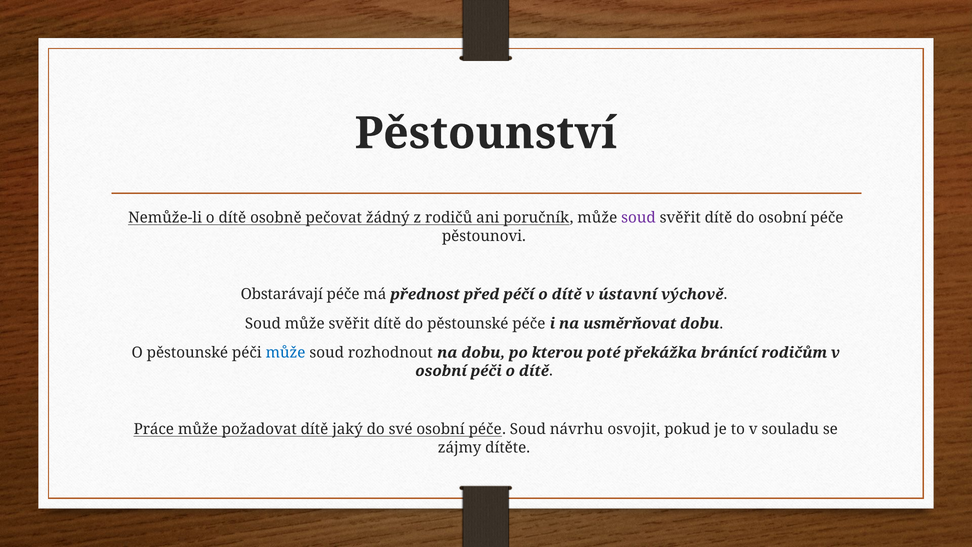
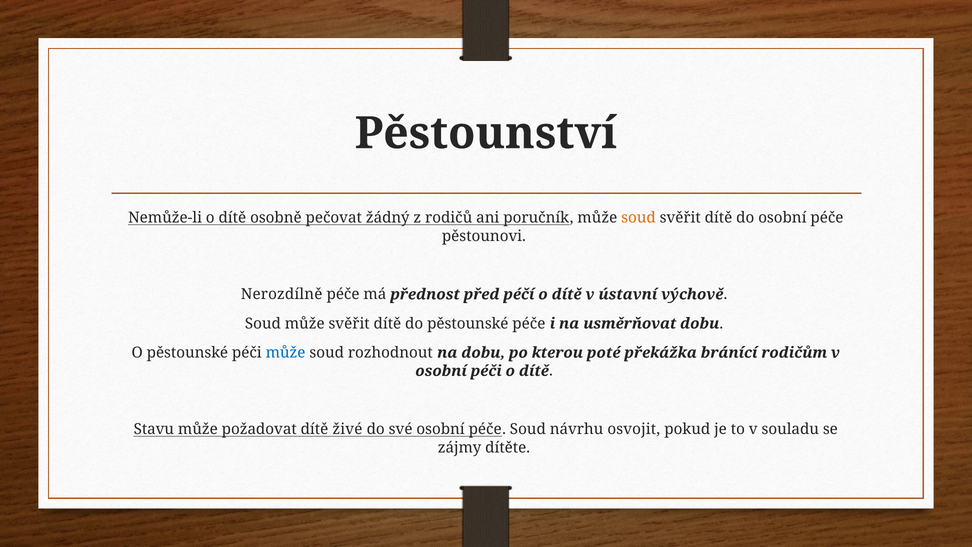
soud at (638, 218) colour: purple -> orange
Obstarávají: Obstarávají -> Nerozdílně
Práce: Práce -> Stavu
jaký: jaký -> živé
